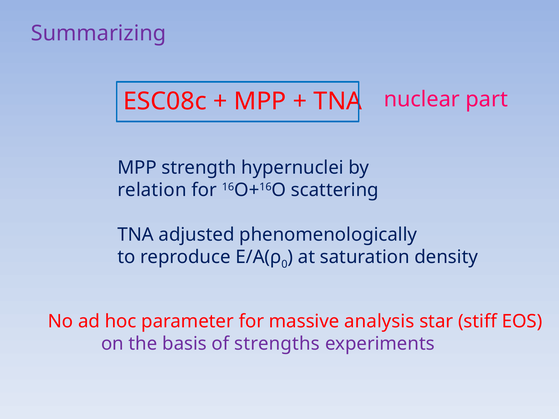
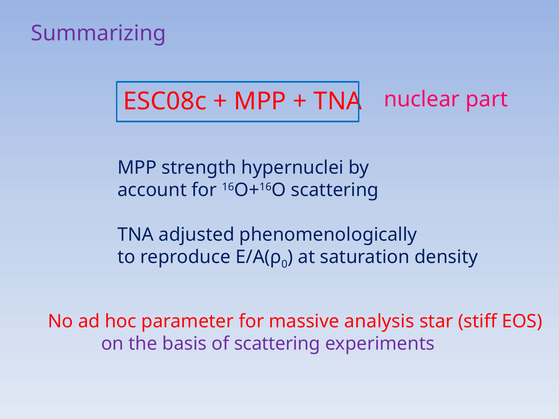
relation: relation -> account
of strengths: strengths -> scattering
